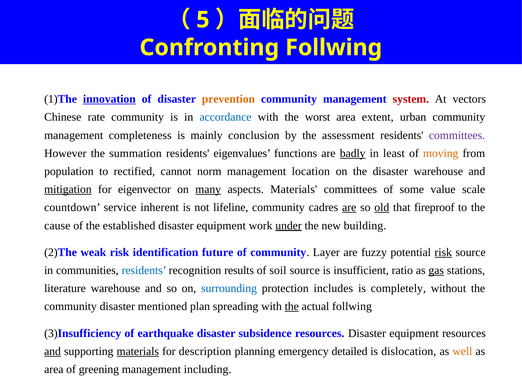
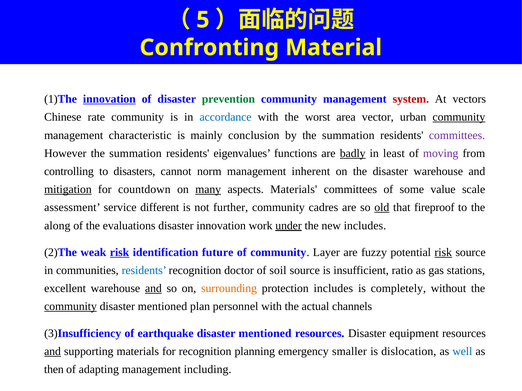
Confronting Follwing: Follwing -> Material
prevention colour: orange -> green
extent: extent -> vector
community at (459, 117) underline: none -> present
completeness: completeness -> characteristic
by the assessment: assessment -> summation
moving colour: orange -> purple
population: population -> controlling
rectified: rectified -> disasters
location: location -> inherent
eigenvector: eigenvector -> countdown
countdown: countdown -> assessment
inherent: inherent -> different
lifeline: lifeline -> further
are at (349, 208) underline: present -> none
cause: cause -> along
established: established -> evaluations
equipment at (221, 226): equipment -> innovation
new building: building -> includes
risk at (120, 253) underline: none -> present
results: results -> doctor
gas underline: present -> none
literature: literature -> excellent
and at (153, 289) underline: none -> present
surrounding colour: blue -> orange
community at (70, 307) underline: none -> present
spreading: spreading -> personnel
the at (292, 307) underline: present -> none
actual follwing: follwing -> channels
subsidence at (265, 334): subsidence -> mentioned
materials at (138, 352) underline: present -> none
for description: description -> recognition
detailed: detailed -> smaller
well colour: orange -> blue
area at (54, 370): area -> then
greening: greening -> adapting
